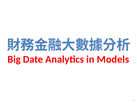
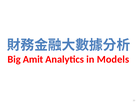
Date: Date -> Amit
